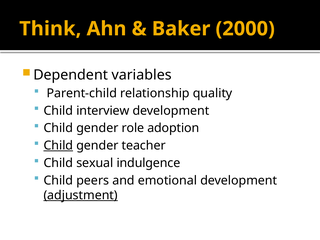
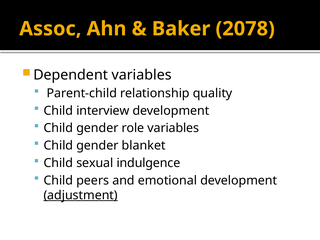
Think: Think -> Assoc
2000: 2000 -> 2078
role adoption: adoption -> variables
Child at (58, 146) underline: present -> none
teacher: teacher -> blanket
